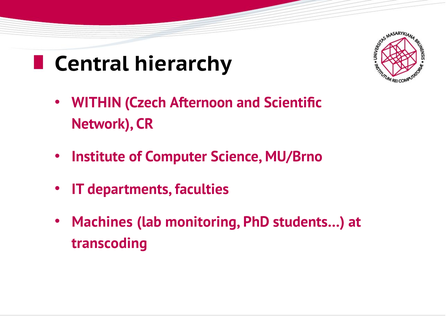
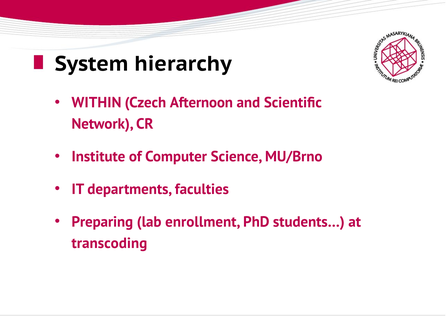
Central: Central -> System
Machines: Machines -> Preparing
monitoring: monitoring -> enrollment
